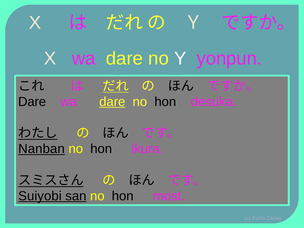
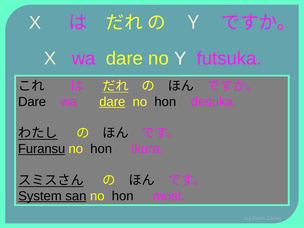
yonpun: yonpun -> futsuka
Nanban: Nanban -> Furansu
Suiyobi: Suiyobi -> System
